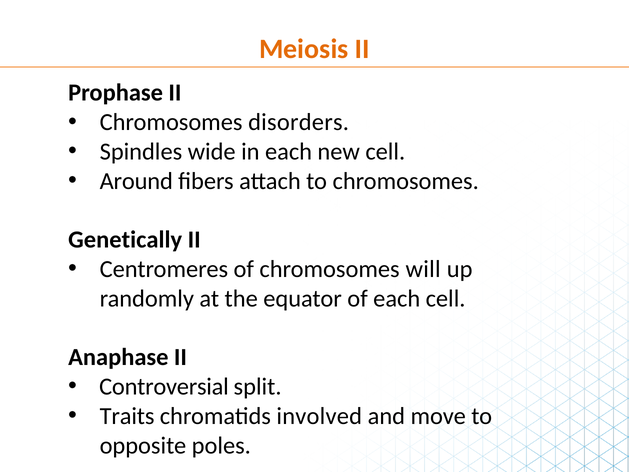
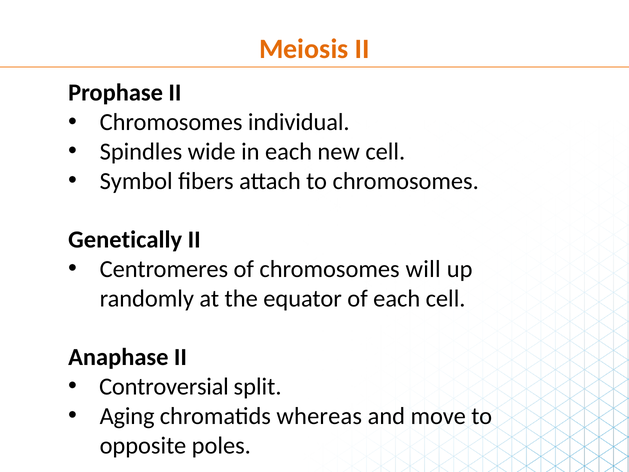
disorders: disorders -> individual
Around: Around -> Symbol
Traits: Traits -> Aging
involved: involved -> whereas
